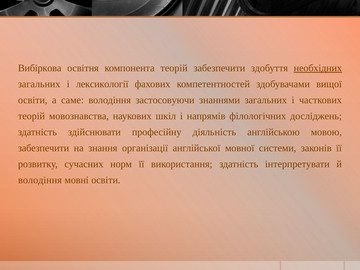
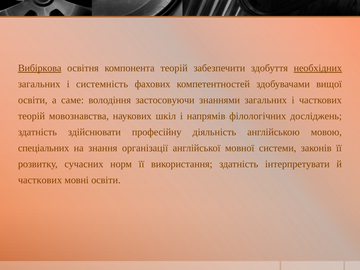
Вибіркова underline: none -> present
лексикології: лексикології -> системність
забезпечити at (44, 148): забезпечити -> спеціальних
володіння at (40, 180): володіння -> часткових
